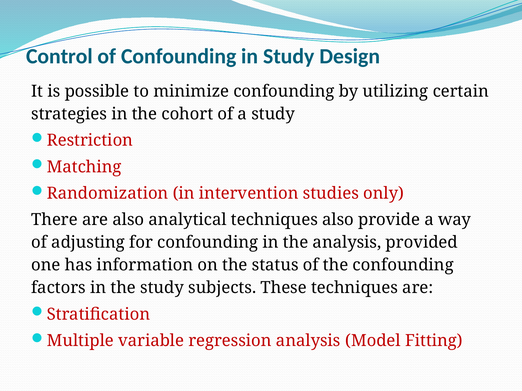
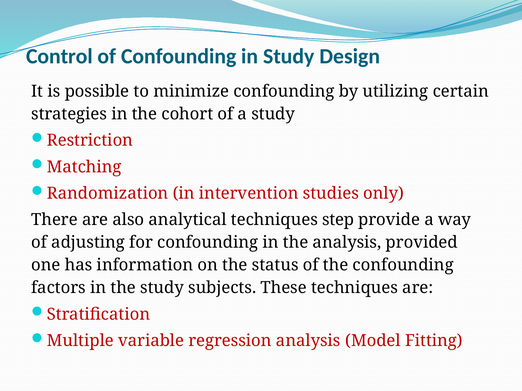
techniques also: also -> step
